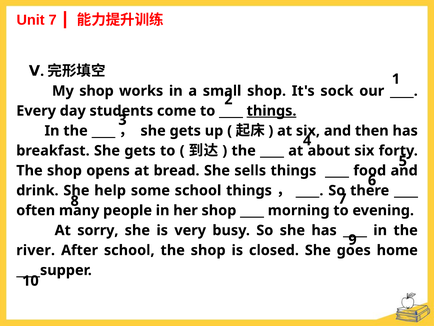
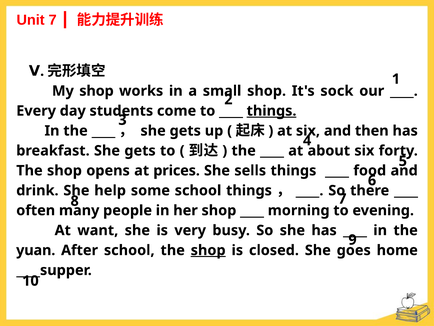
bread: bread -> prices
sorry: sorry -> want
river: river -> yuan
shop at (208, 250) underline: none -> present
